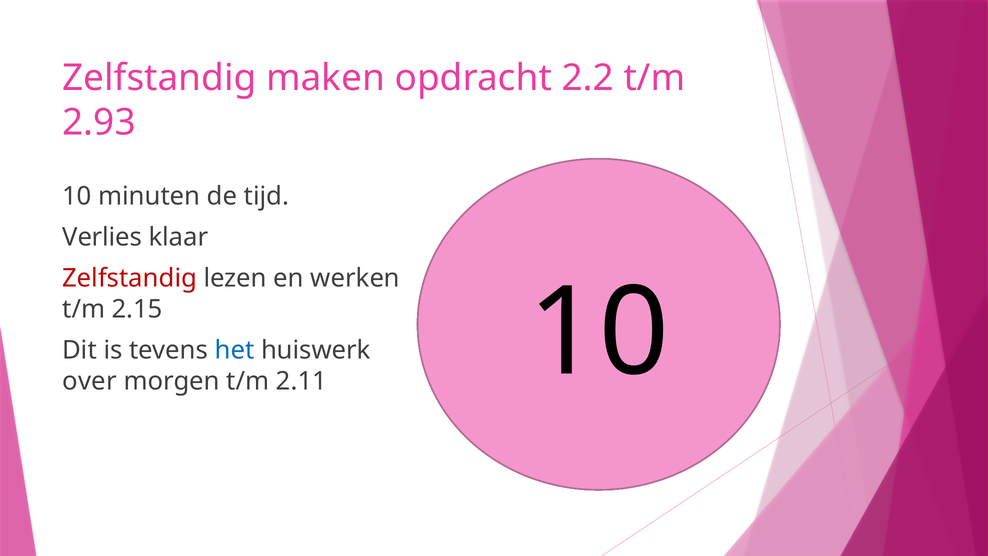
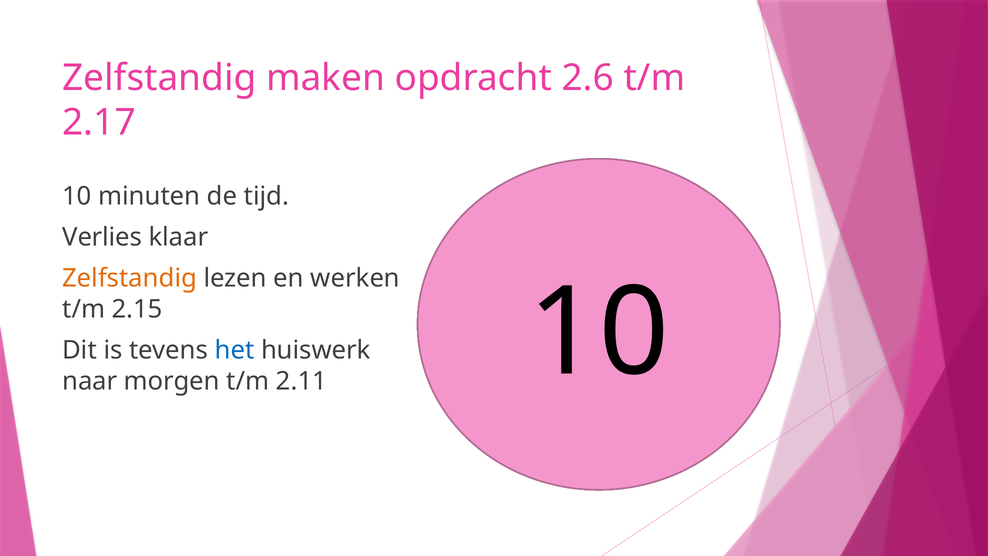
2.2: 2.2 -> 2.6
2.93: 2.93 -> 2.17
Zelfstandig at (130, 278) colour: red -> orange
over: over -> naar
